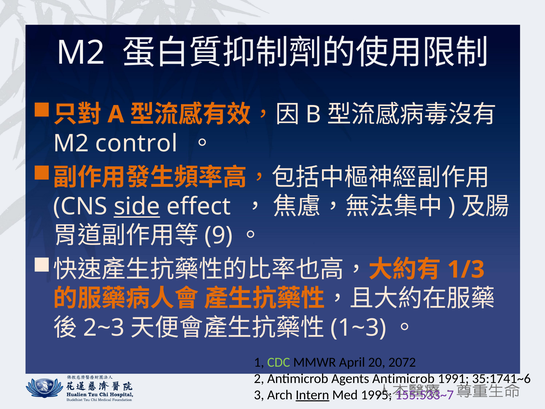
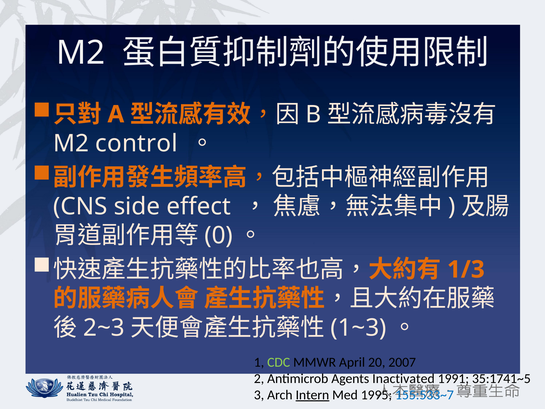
side underline: present -> none
9: 9 -> 0
2072: 2072 -> 2007
Agents Antimicrob: Antimicrob -> Inactivated
35:1741~6: 35:1741~6 -> 35:1741~5
155:533~7 colour: purple -> blue
